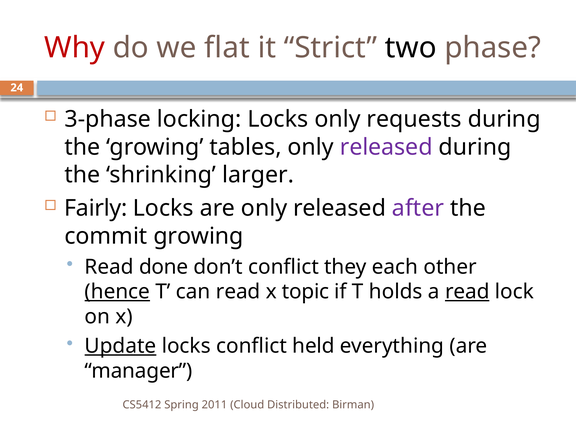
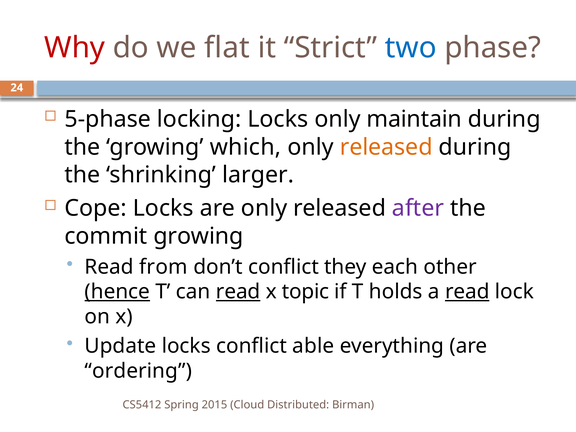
two colour: black -> blue
3-phase: 3-phase -> 5-phase
requests: requests -> maintain
tables: tables -> which
released at (386, 147) colour: purple -> orange
Fairly: Fairly -> Cope
done: done -> from
read at (238, 292) underline: none -> present
Update underline: present -> none
held: held -> able
manager: manager -> ordering
2011: 2011 -> 2015
